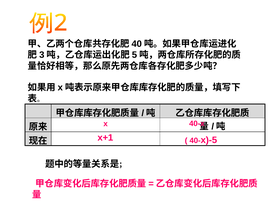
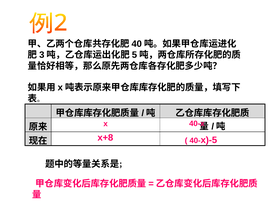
x+1: x+1 -> x+8
